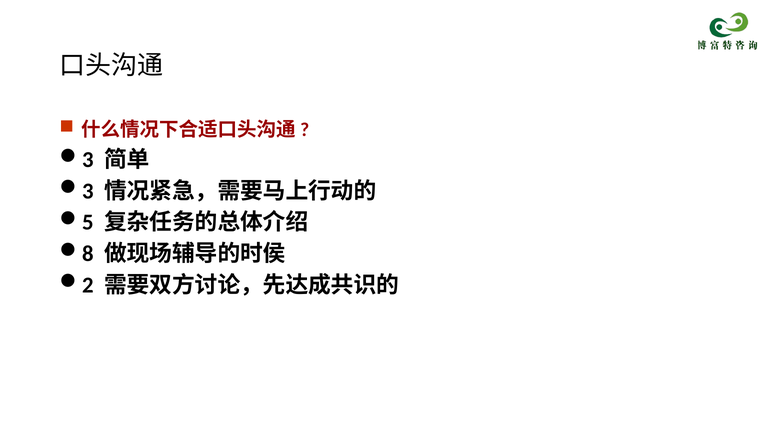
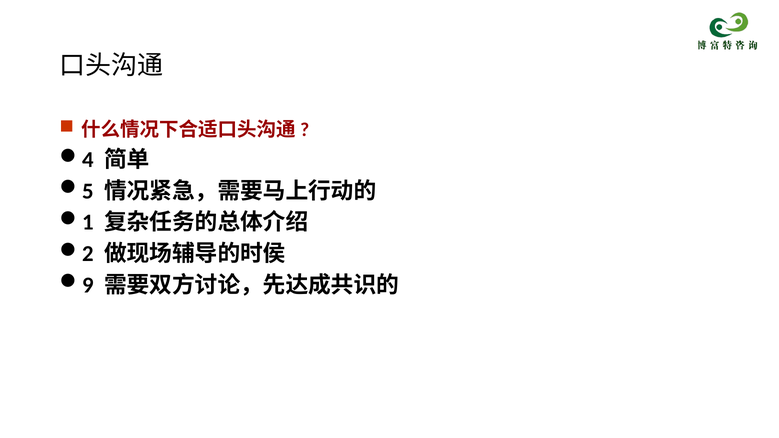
3 at (88, 160): 3 -> 4
3 at (88, 191): 3 -> 5
5: 5 -> 1
8: 8 -> 2
2: 2 -> 9
